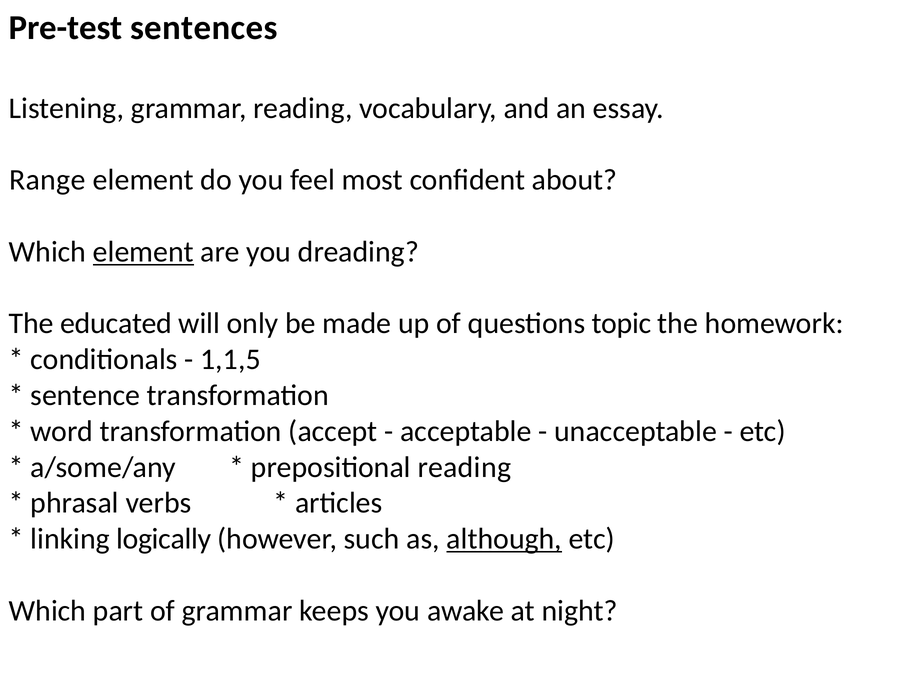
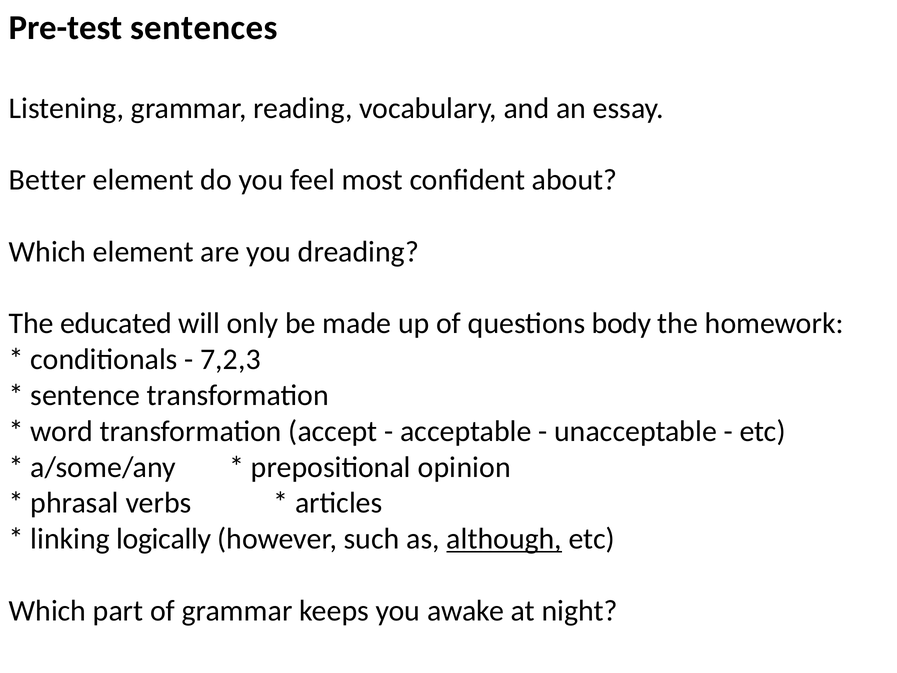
Range: Range -> Better
element at (143, 252) underline: present -> none
topic: topic -> body
1,1,5: 1,1,5 -> 7,2,3
prepositional reading: reading -> opinion
